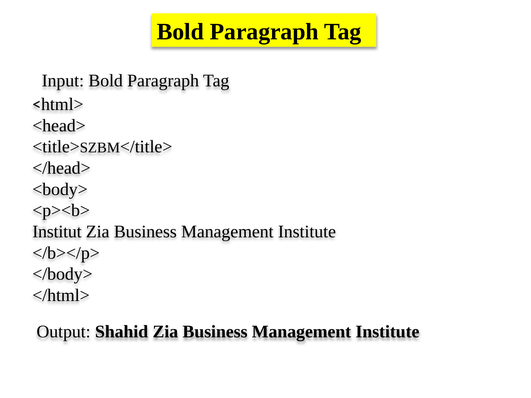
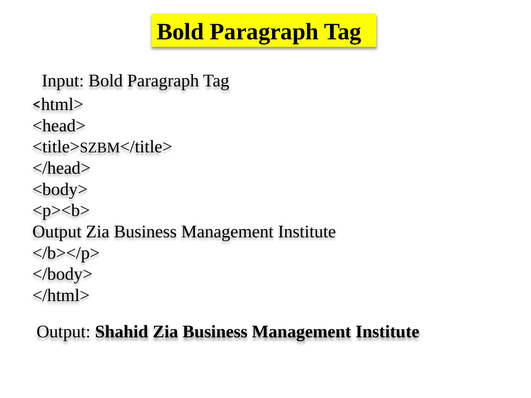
Institut at (57, 232): Institut -> Output
